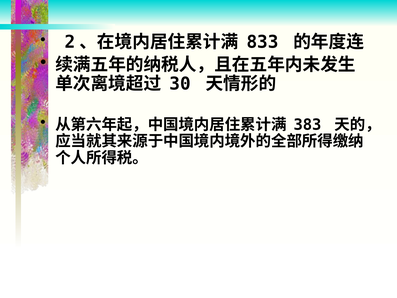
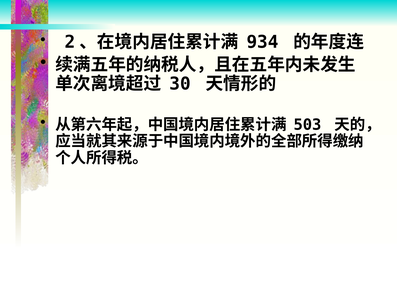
833: 833 -> 934
383: 383 -> 503
